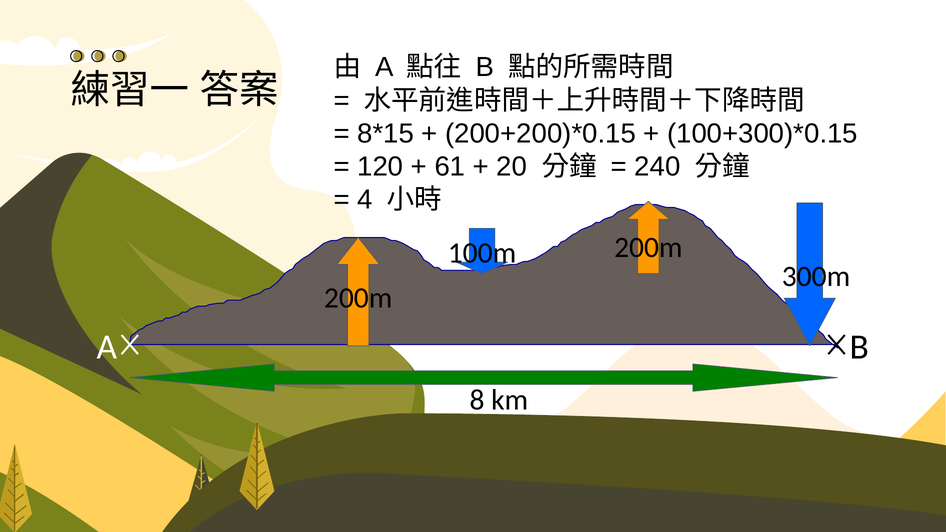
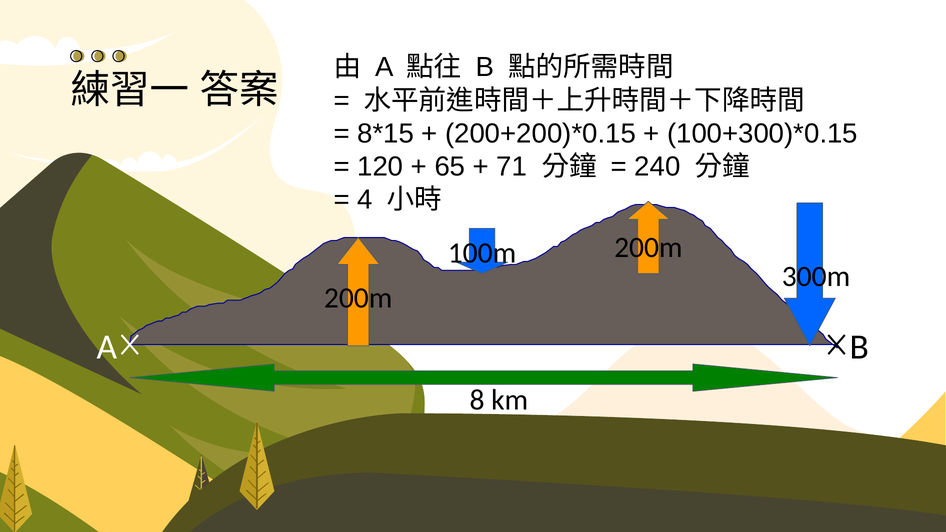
61: 61 -> 65
20: 20 -> 71
